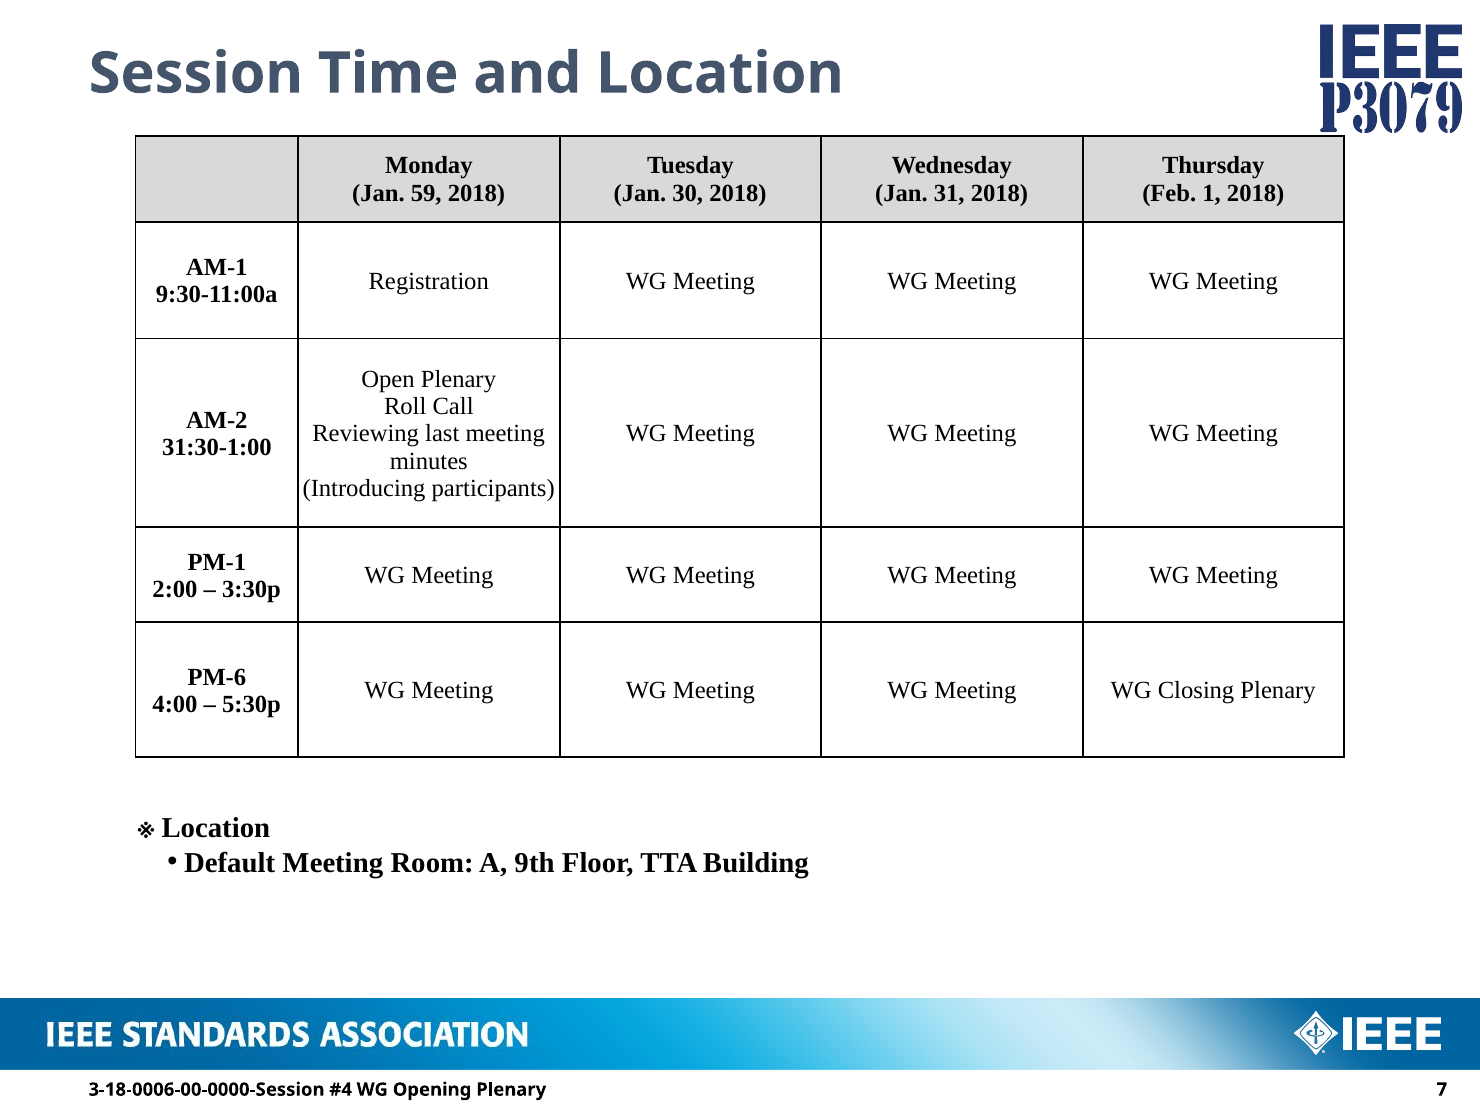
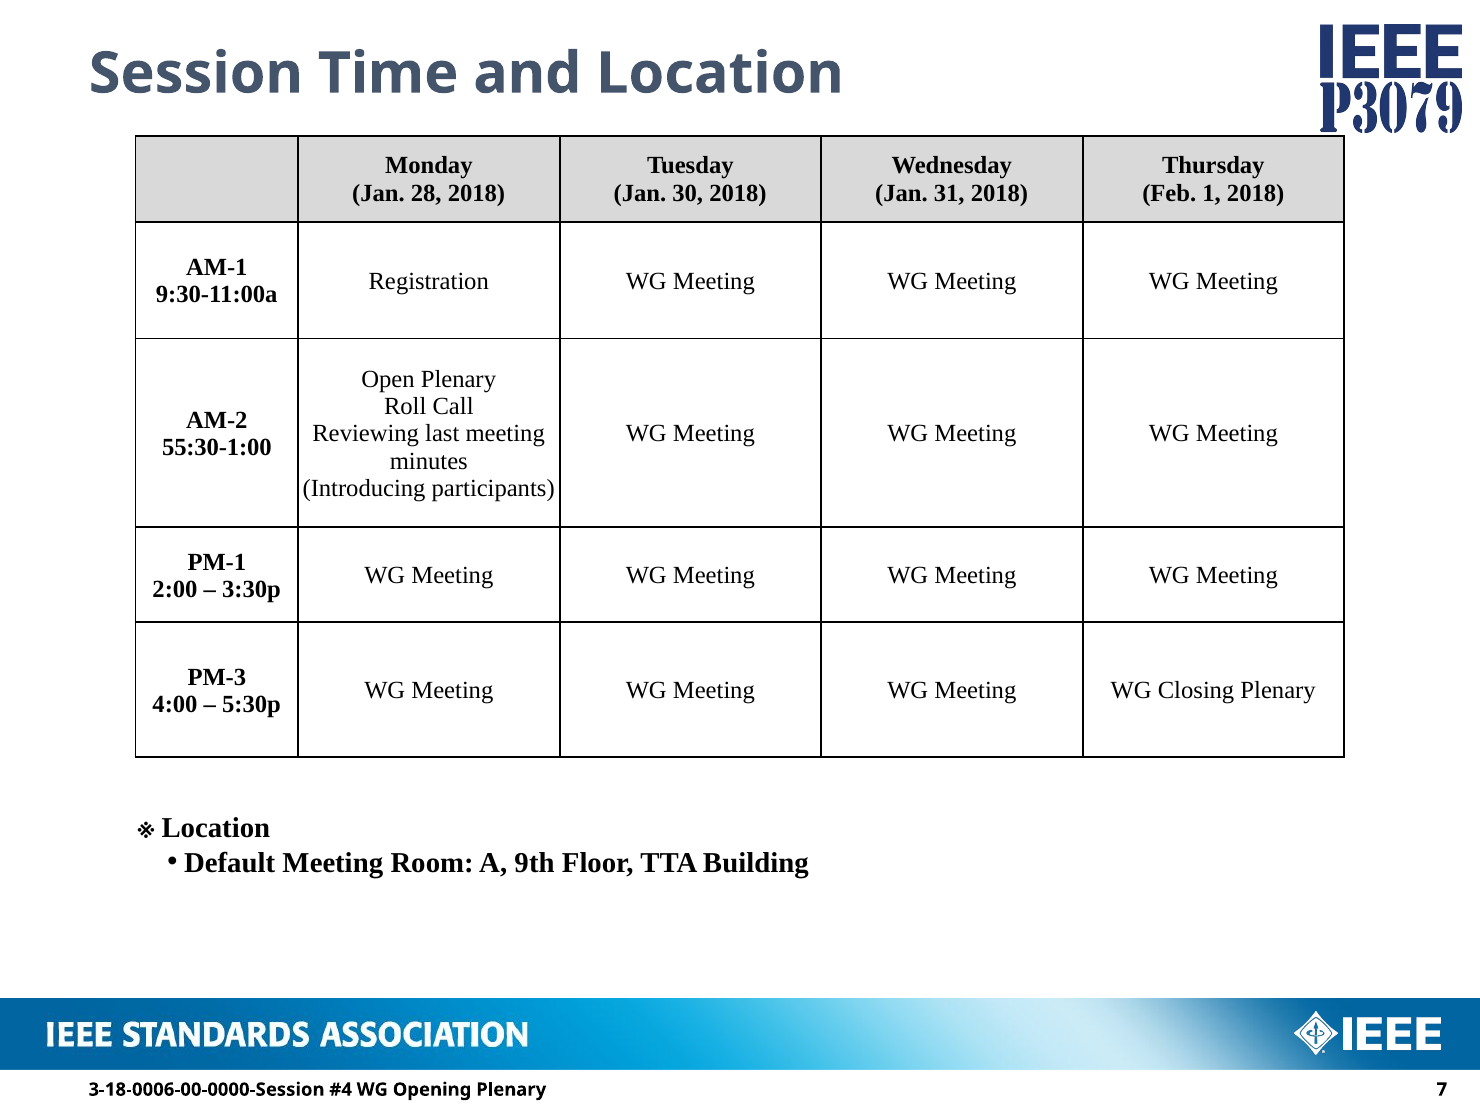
59: 59 -> 28
31:30-1:00: 31:30-1:00 -> 55:30-1:00
PM-6: PM-6 -> PM-3
